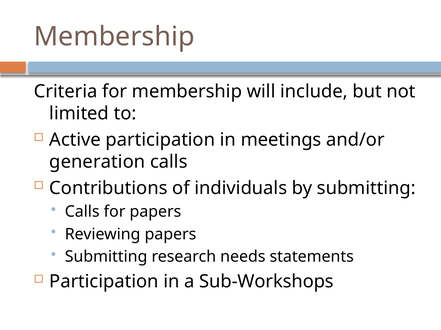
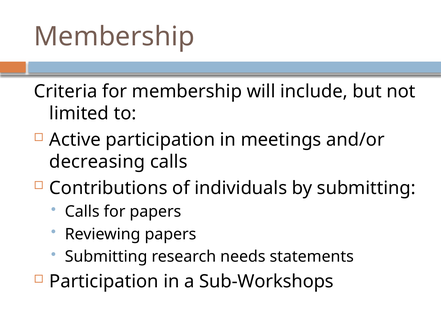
generation: generation -> decreasing
